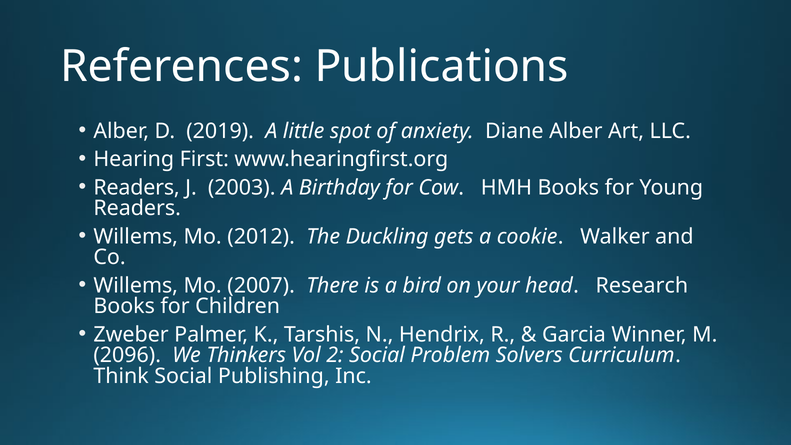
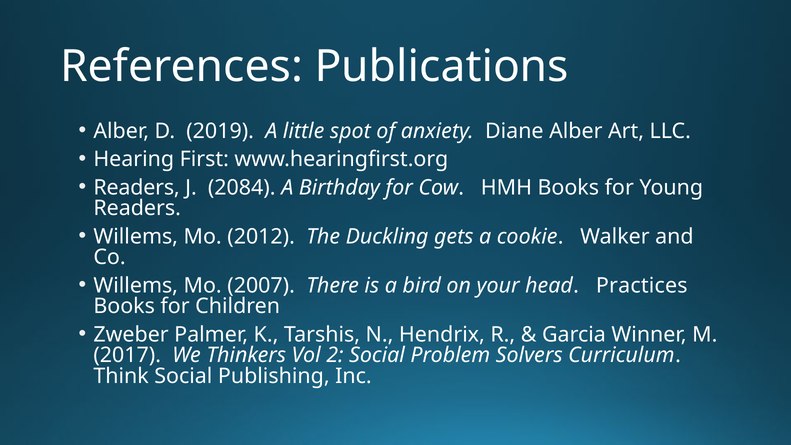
2003: 2003 -> 2084
Research: Research -> Practices
2096: 2096 -> 2017
